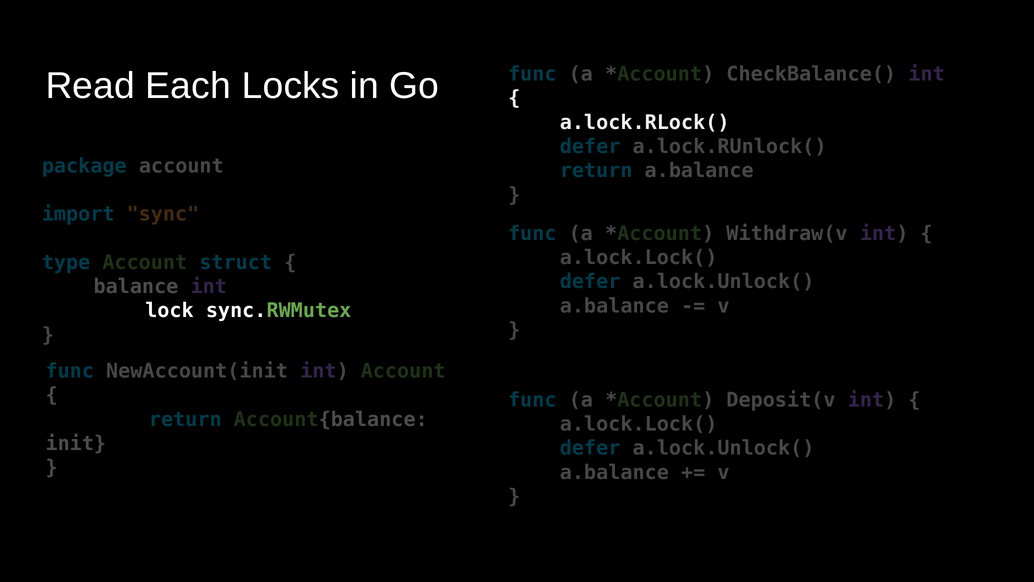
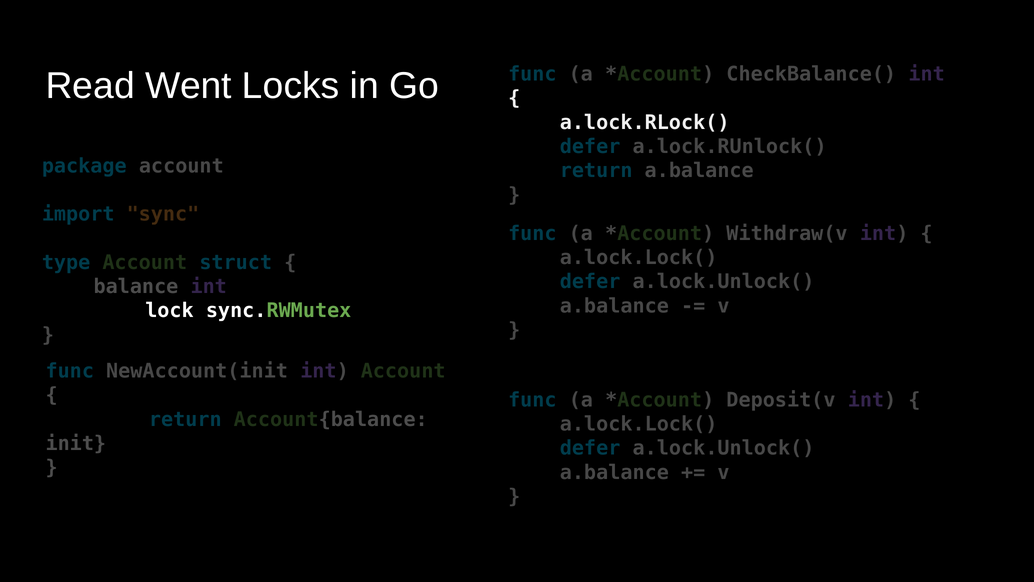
Each: Each -> Went
